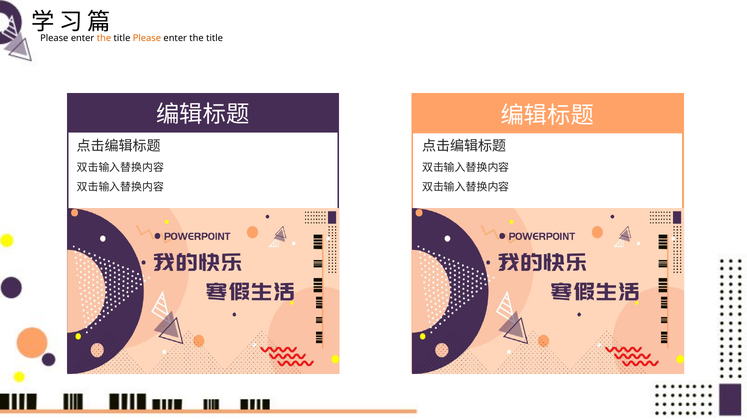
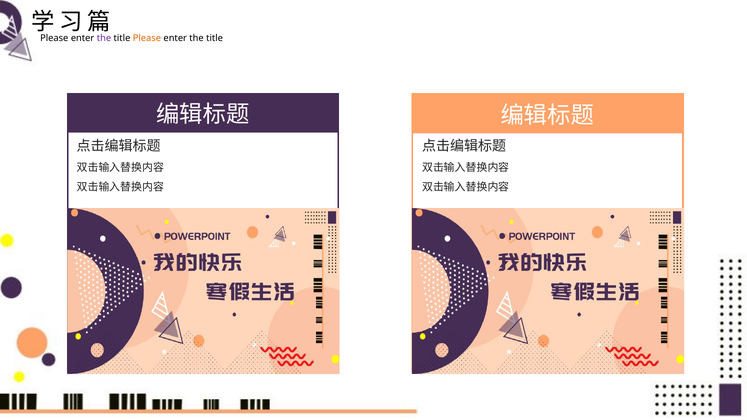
the at (104, 38) colour: orange -> purple
